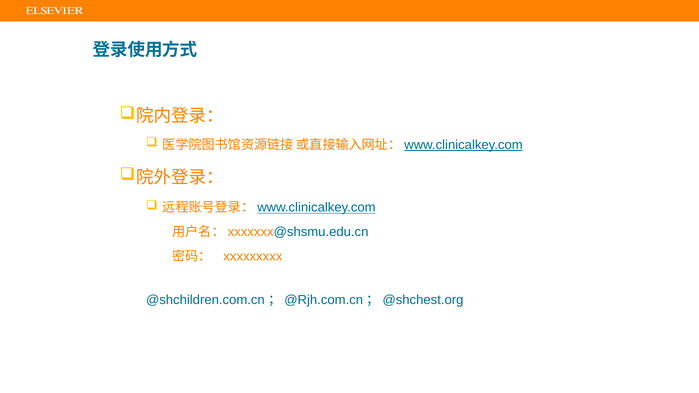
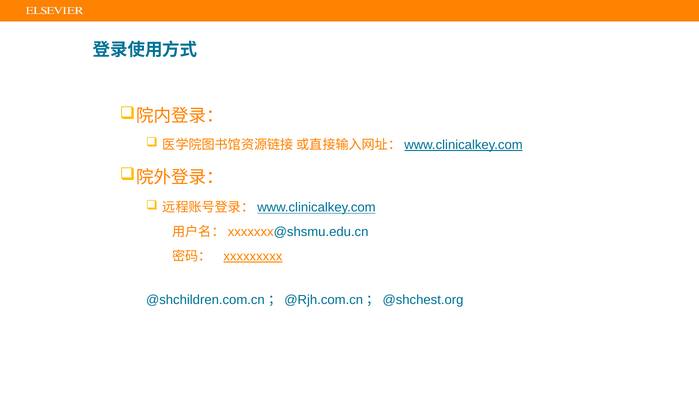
xxxxxxxxx underline: none -> present
